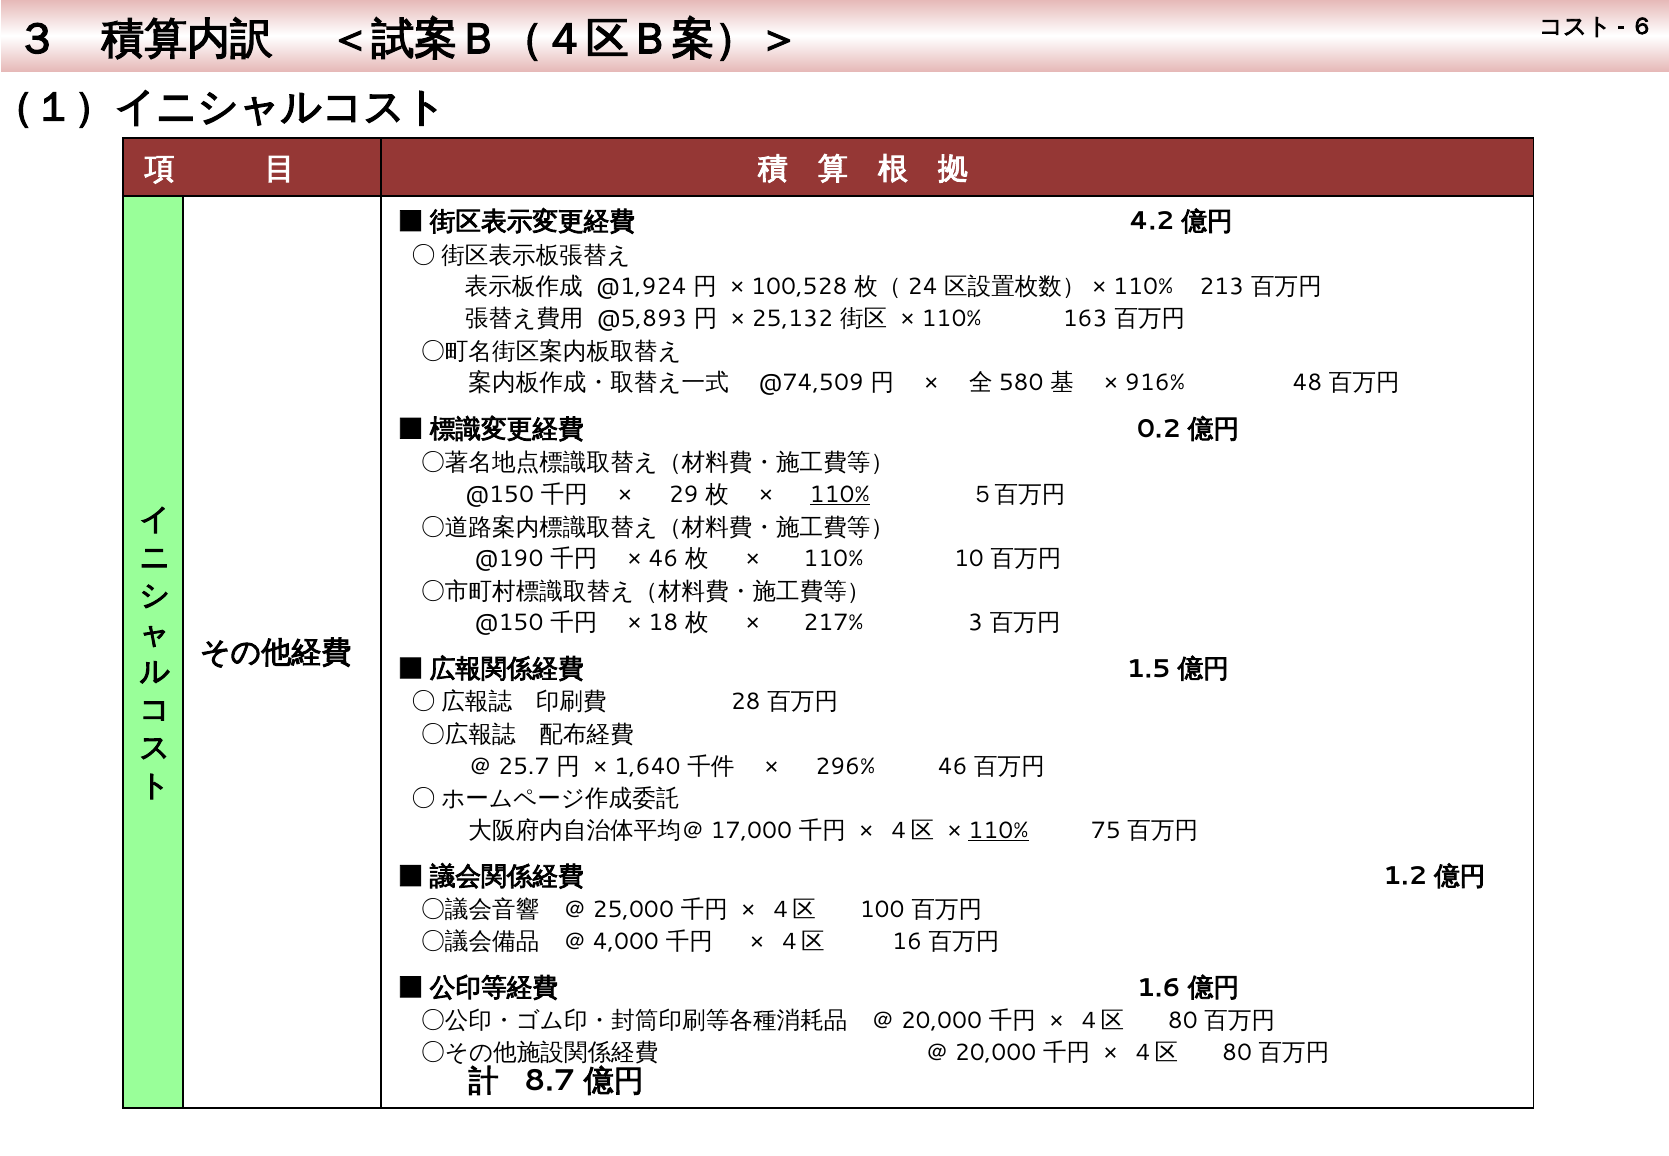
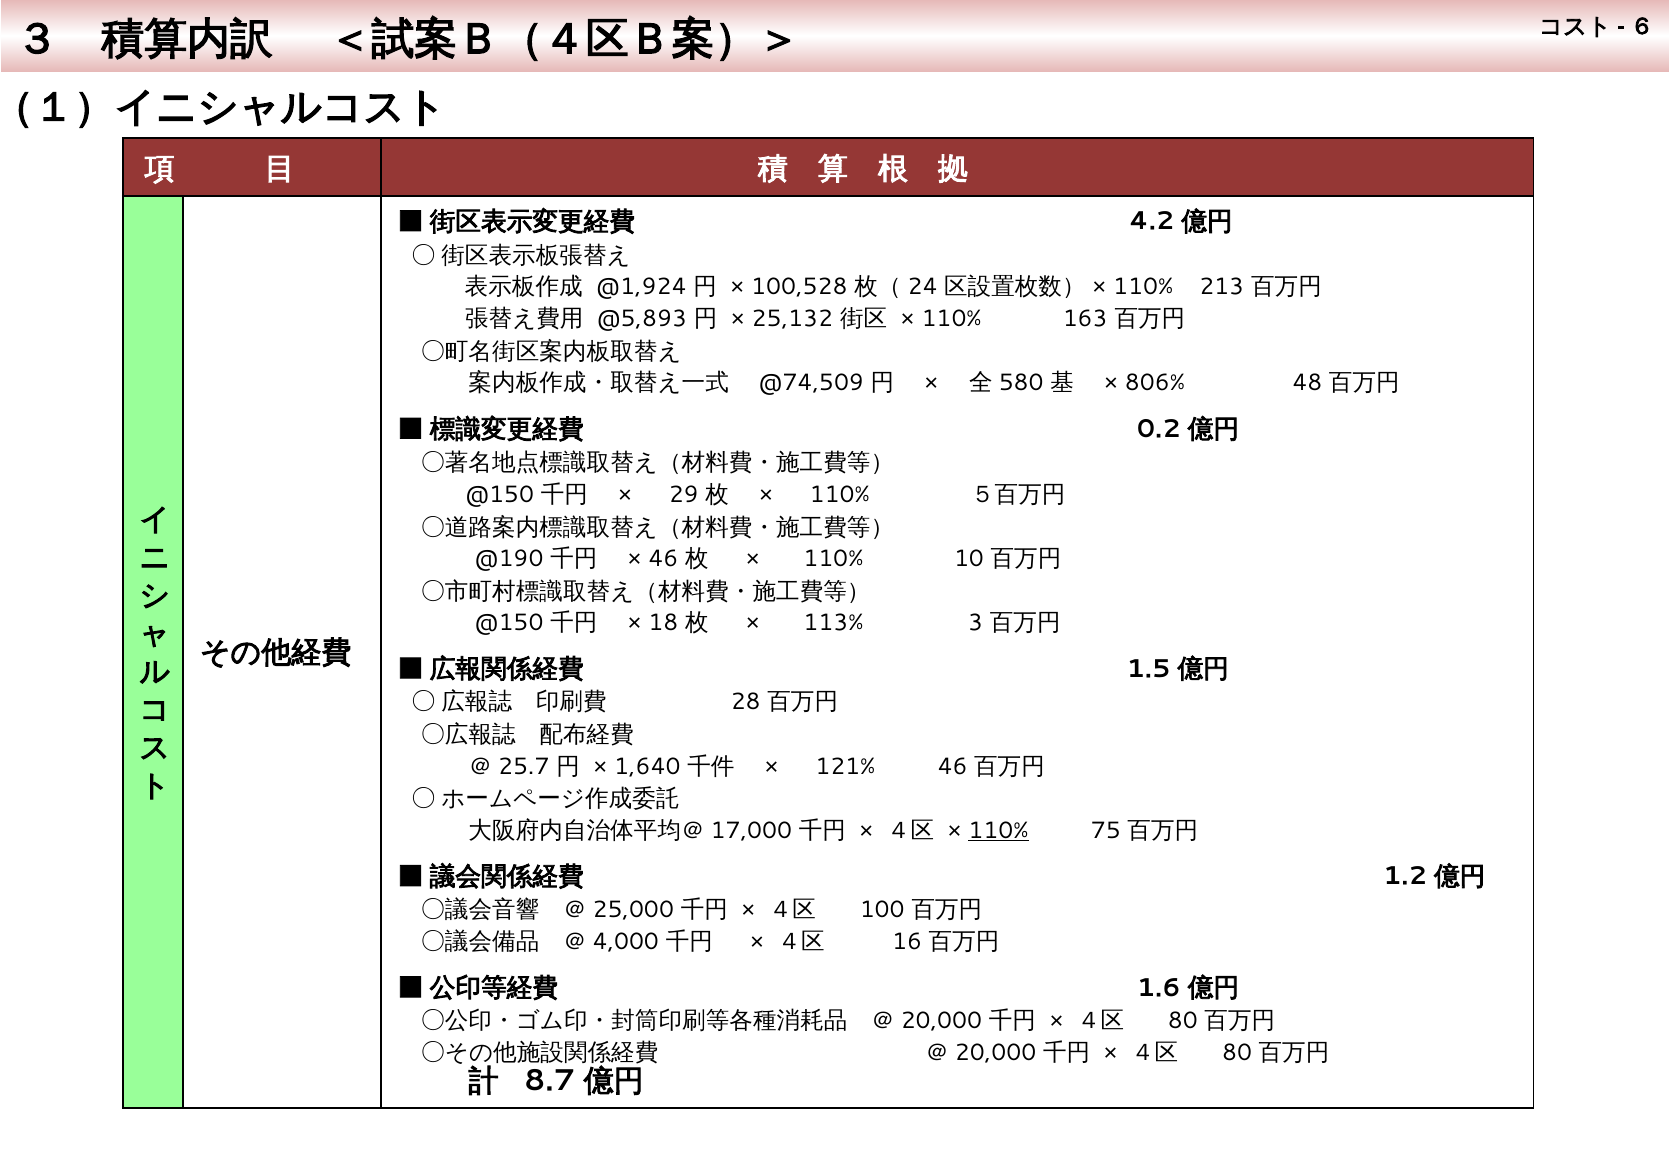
916%: 916% -> 806%
110% at (840, 494) underline: present -> none
217%: 217% -> 113%
296%: 296% -> 121%
